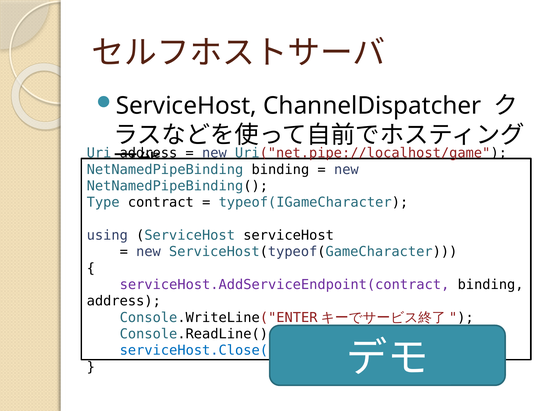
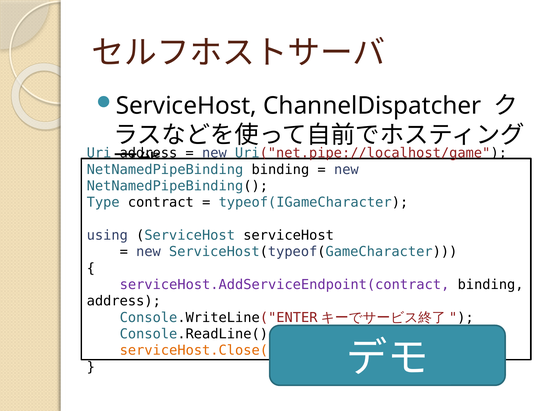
serviceHost.Close( colour: blue -> orange
